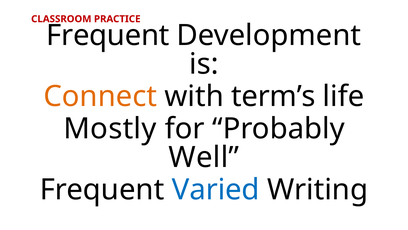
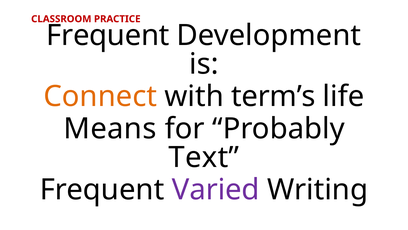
Mostly: Mostly -> Means
Well: Well -> Text
Varied colour: blue -> purple
